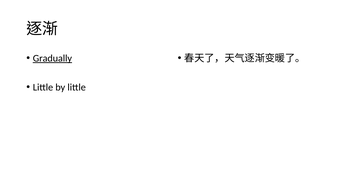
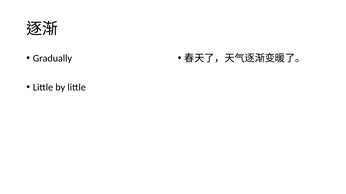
Gradually underline: present -> none
